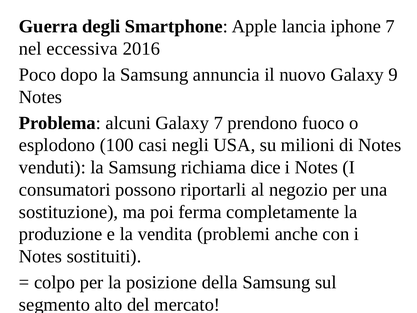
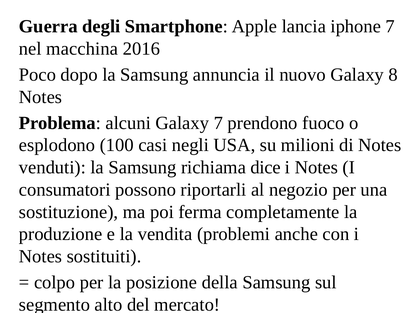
eccessiva: eccessiva -> macchina
9: 9 -> 8
